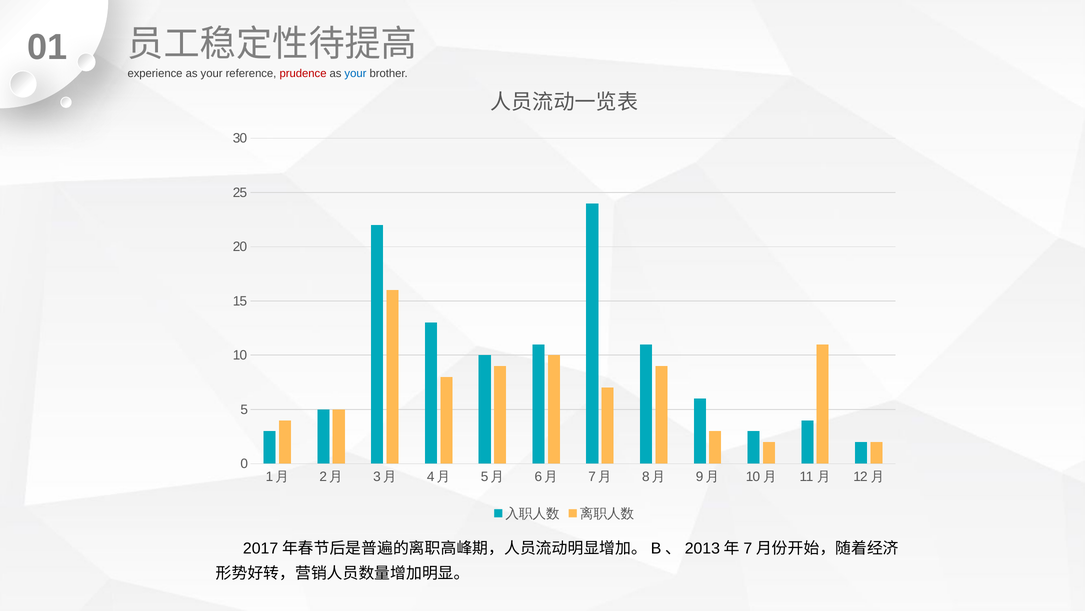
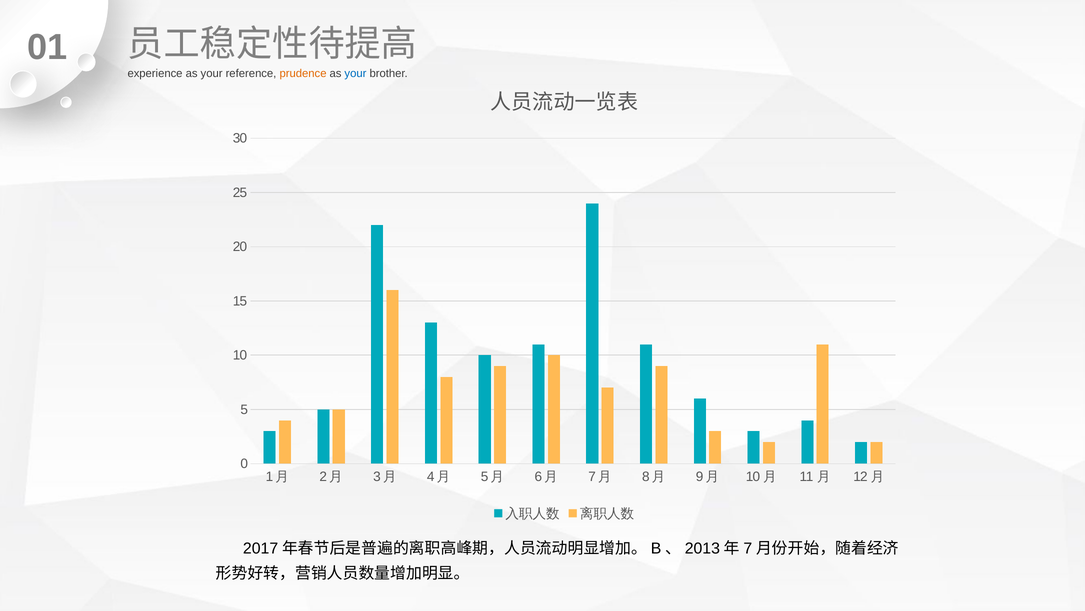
prudence colour: red -> orange
